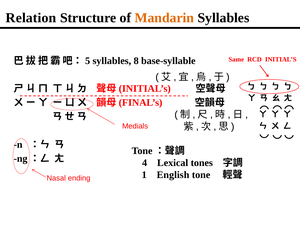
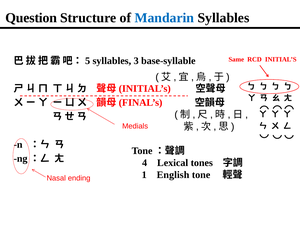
Relation: Relation -> Question
Mandarin colour: orange -> blue
8: 8 -> 3
